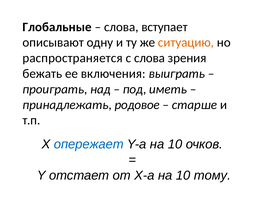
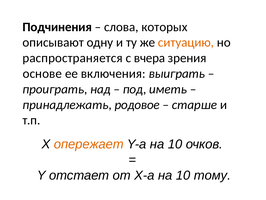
Глобальные: Глобальные -> Подчинения
вступает: вступает -> которых
с слова: слова -> вчера
бежать: бежать -> основе
опережает colour: blue -> orange
